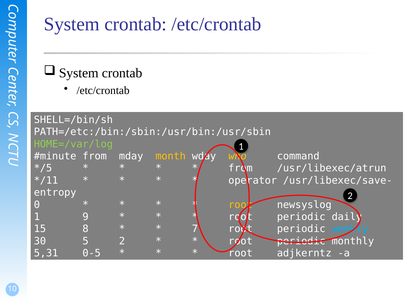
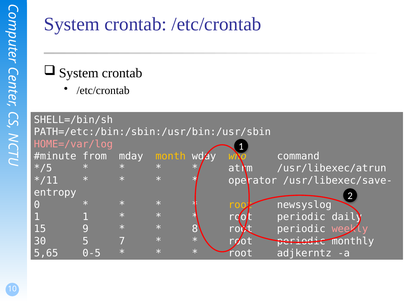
HOME=/var/log colour: light green -> pink
from at (240, 168): from -> atrm
1 9: 9 -> 1
8: 8 -> 9
7: 7 -> 8
weekly colour: light blue -> pink
5 2: 2 -> 7
5,31: 5,31 -> 5,65
